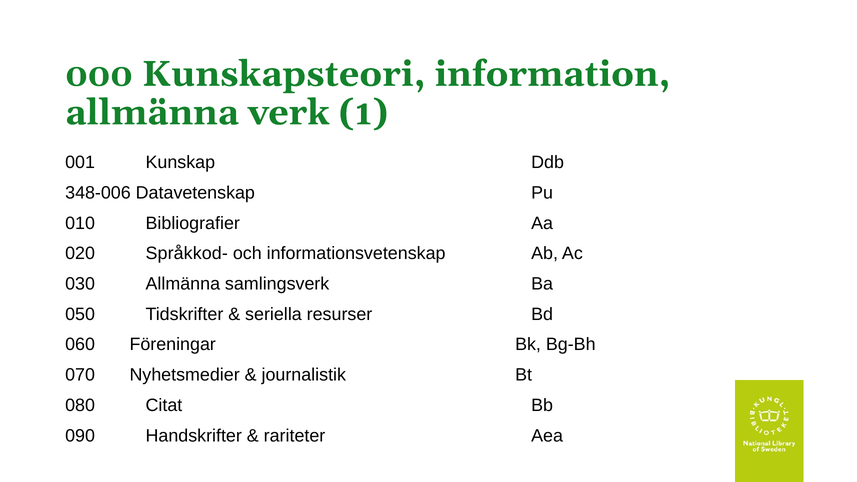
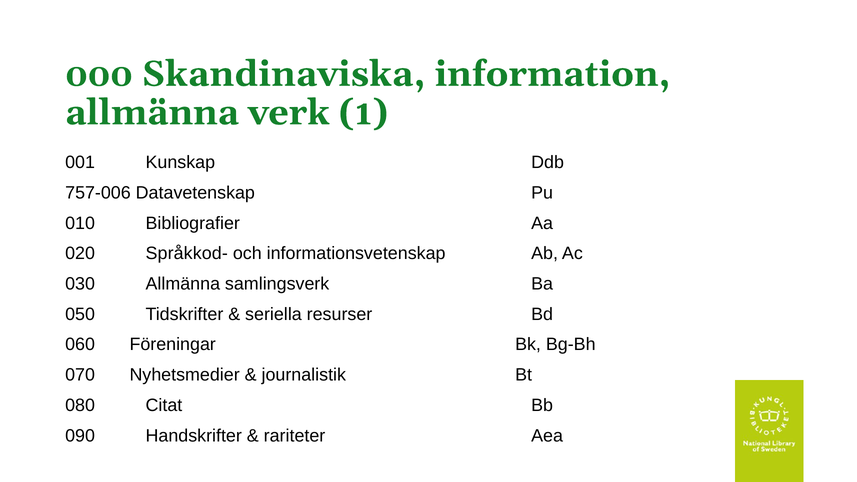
Kunskapsteori: Kunskapsteori -> Skandinaviska
348-006: 348-006 -> 757-006
